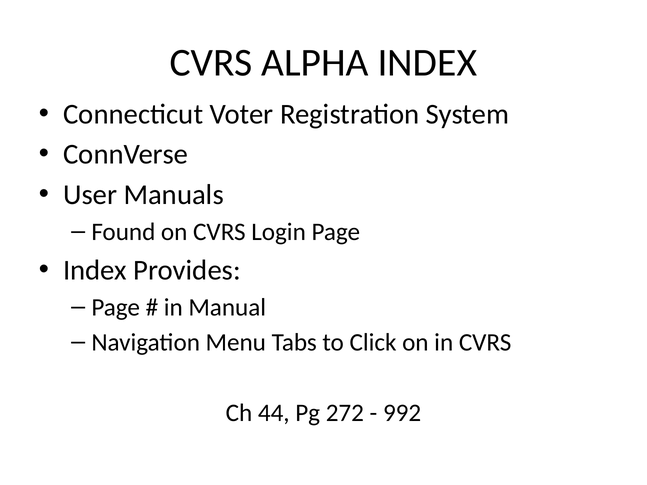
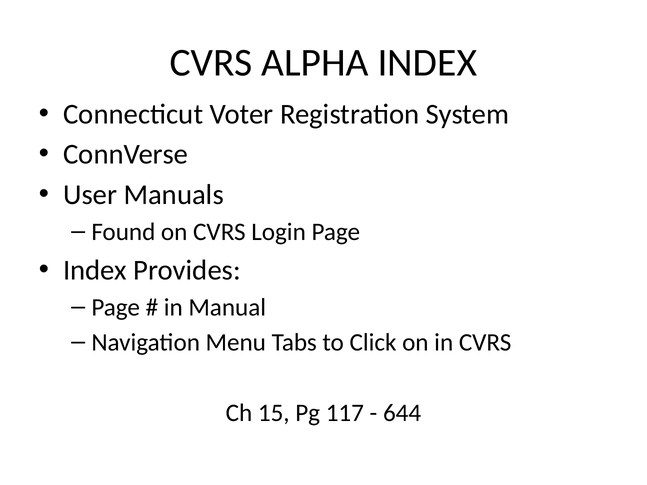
44: 44 -> 15
272: 272 -> 117
992: 992 -> 644
